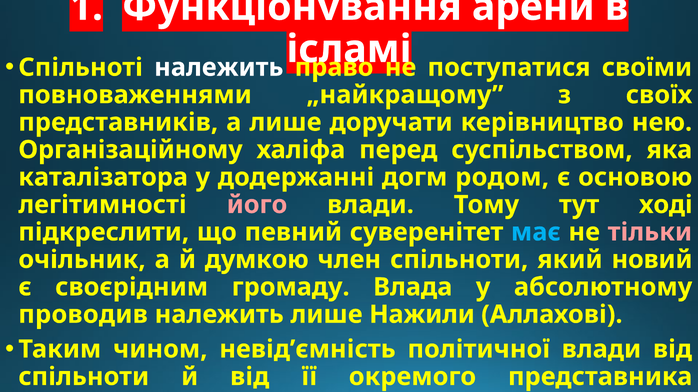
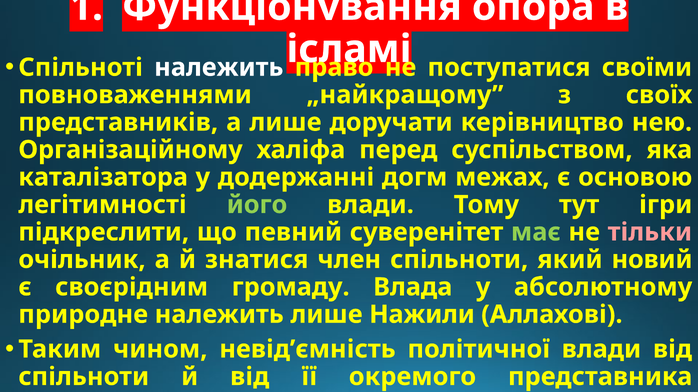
арени: арени -> опора
родом: родом -> межах
його colour: pink -> light green
ході: ході -> ігри
має colour: light blue -> light green
думкою: думкою -> знатися
проводив: проводив -> природне
